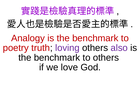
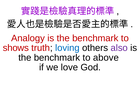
poetry: poetry -> shows
loving colour: purple -> blue
to others: others -> above
